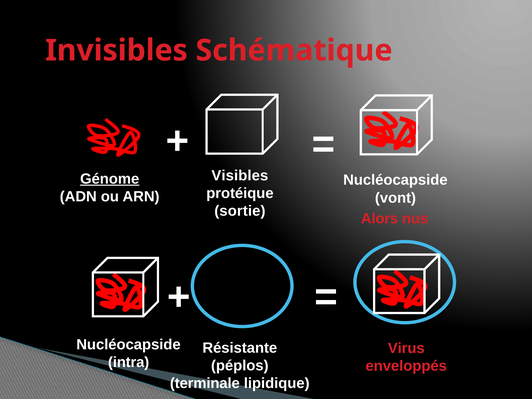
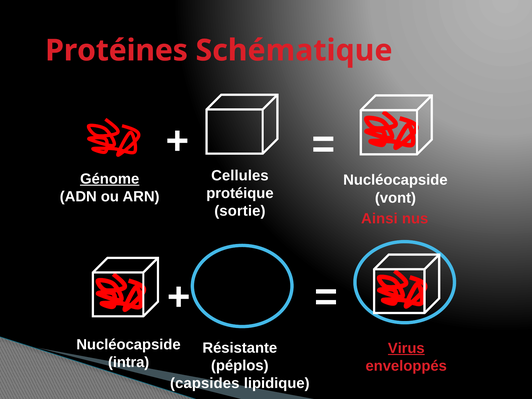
Invisibles: Invisibles -> Protéines
Visibles: Visibles -> Cellules
Alors: Alors -> Ainsi
Virus underline: none -> present
terminale: terminale -> capsides
